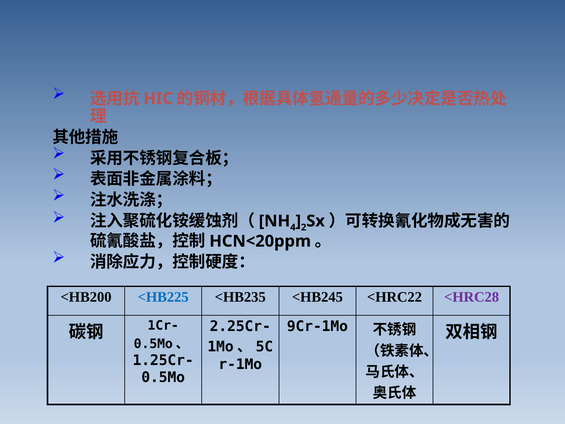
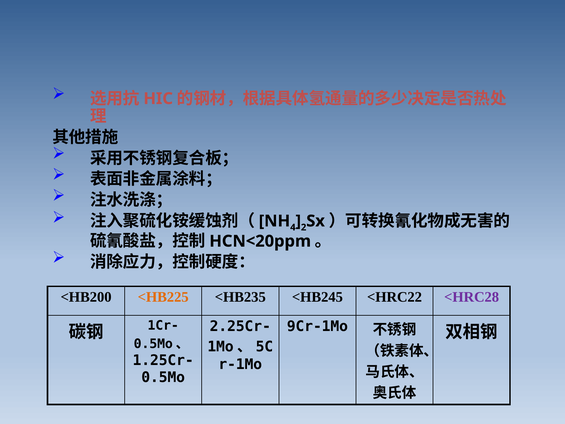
<HB225 colour: blue -> orange
